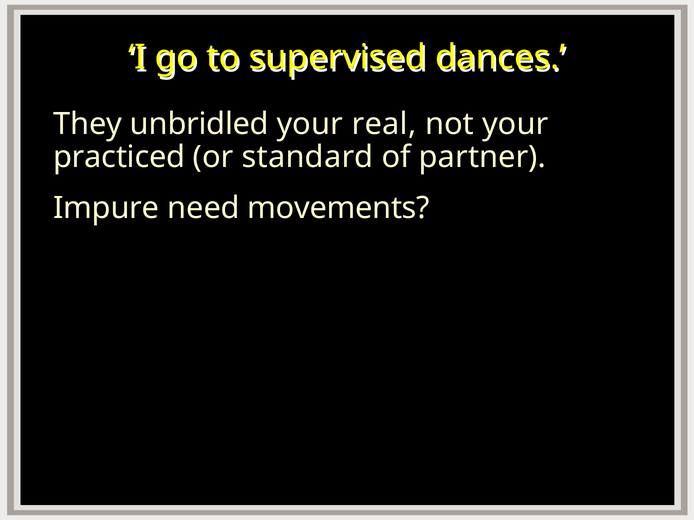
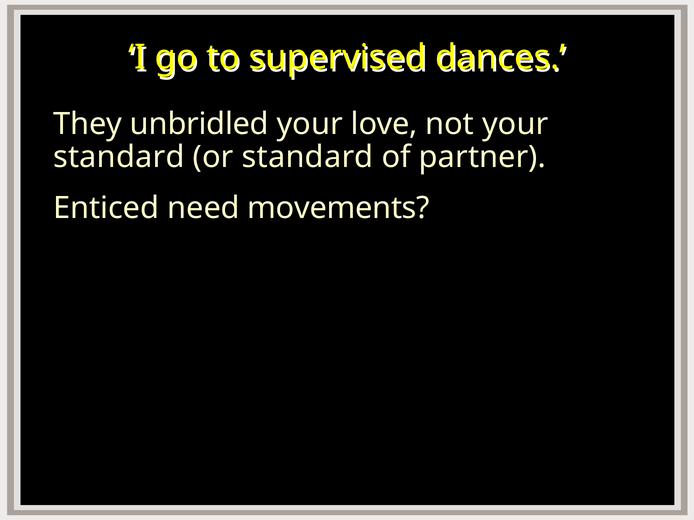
real: real -> love
practiced at (119, 157): practiced -> standard
Impure: Impure -> Enticed
